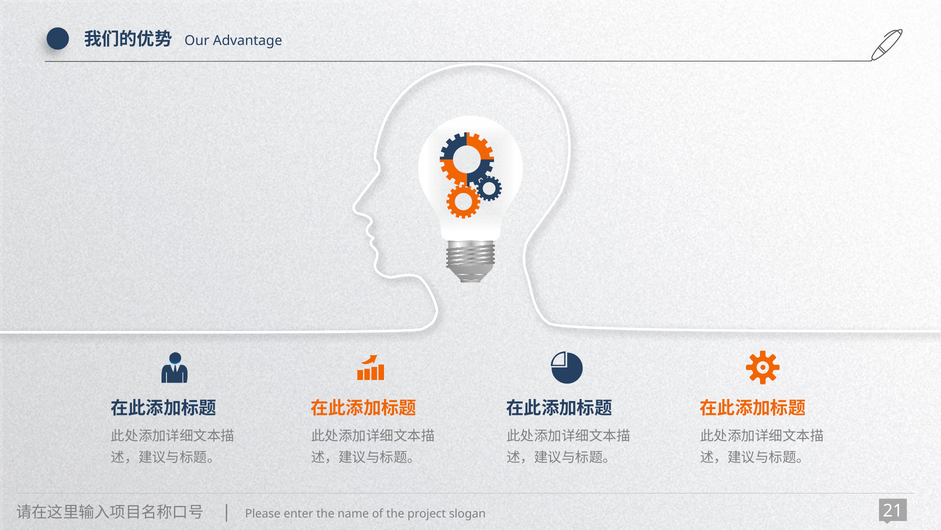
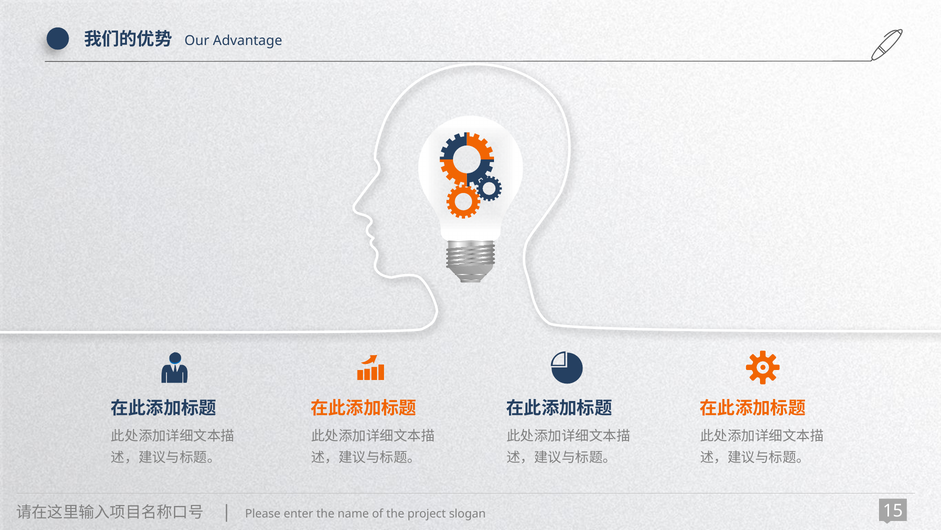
21: 21 -> 15
